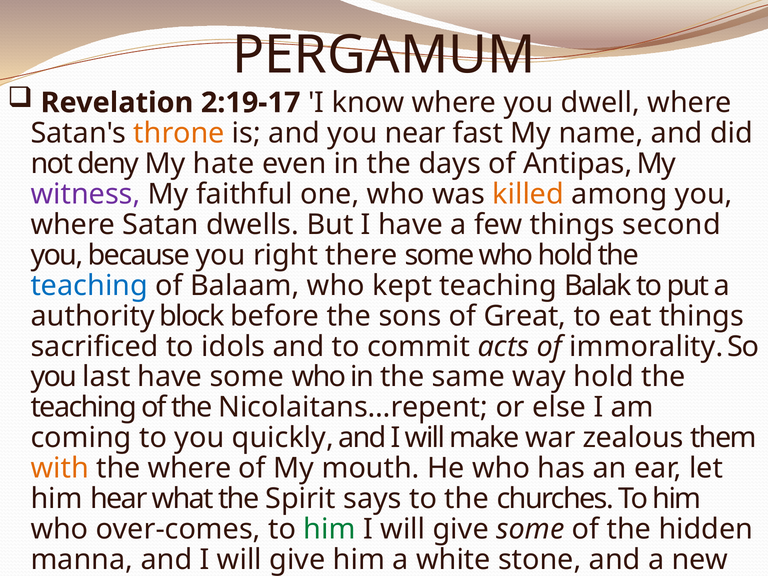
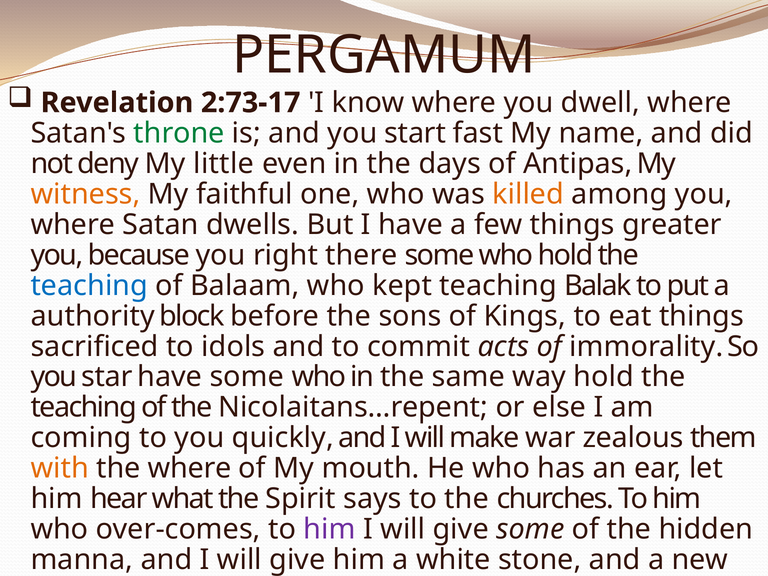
2:19-17: 2:19-17 -> 2:73-17
throne colour: orange -> green
near: near -> start
hate: hate -> little
witness colour: purple -> orange
second: second -> greater
Great: Great -> Kings
last: last -> star
him at (330, 529) colour: green -> purple
